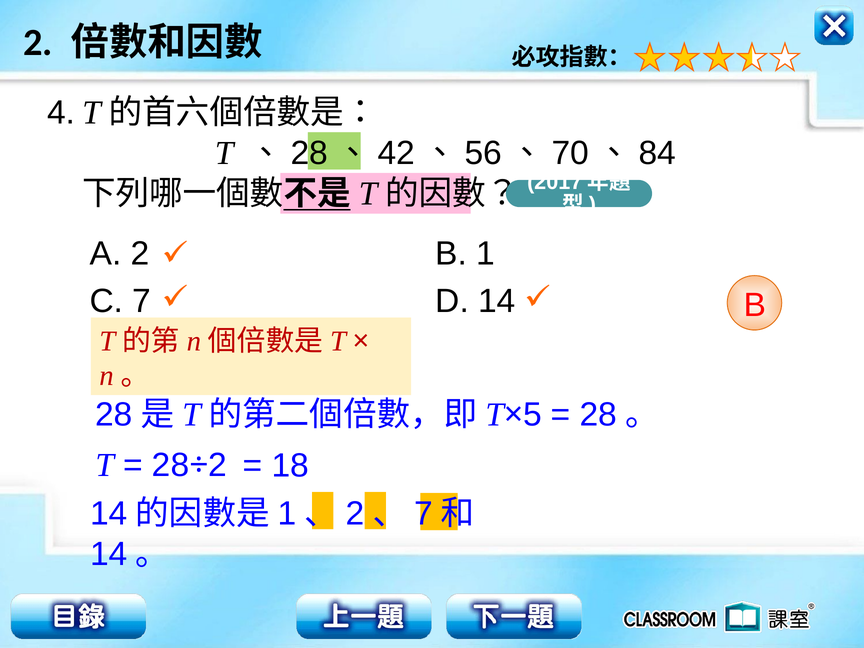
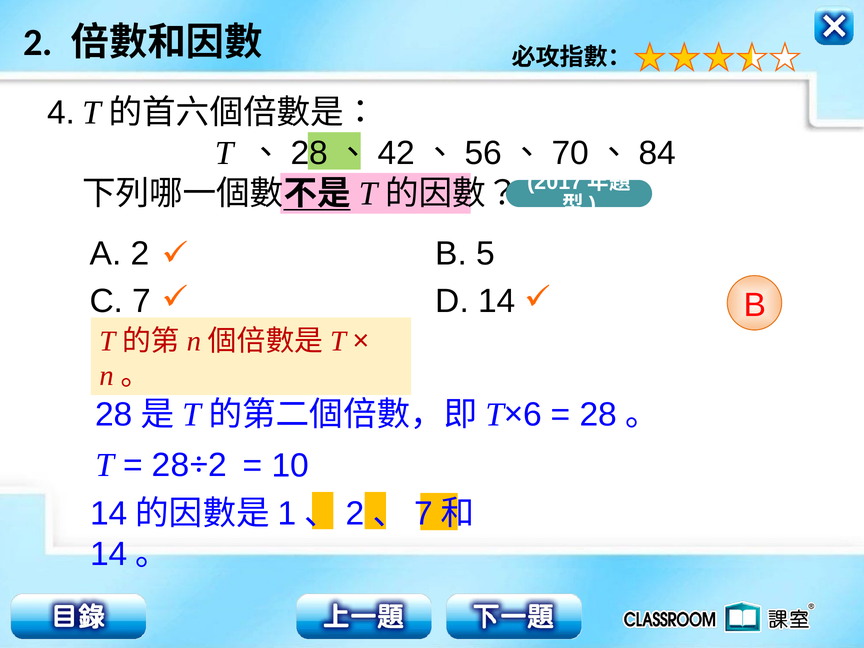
B 1: 1 -> 5
5: 5 -> 6
18: 18 -> 10
